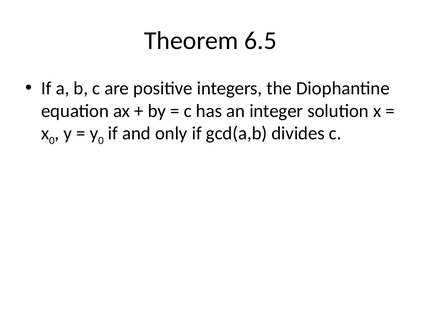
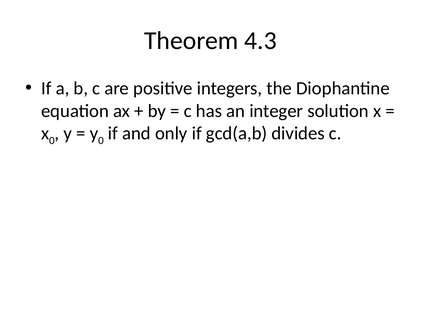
6.5: 6.5 -> 4.3
